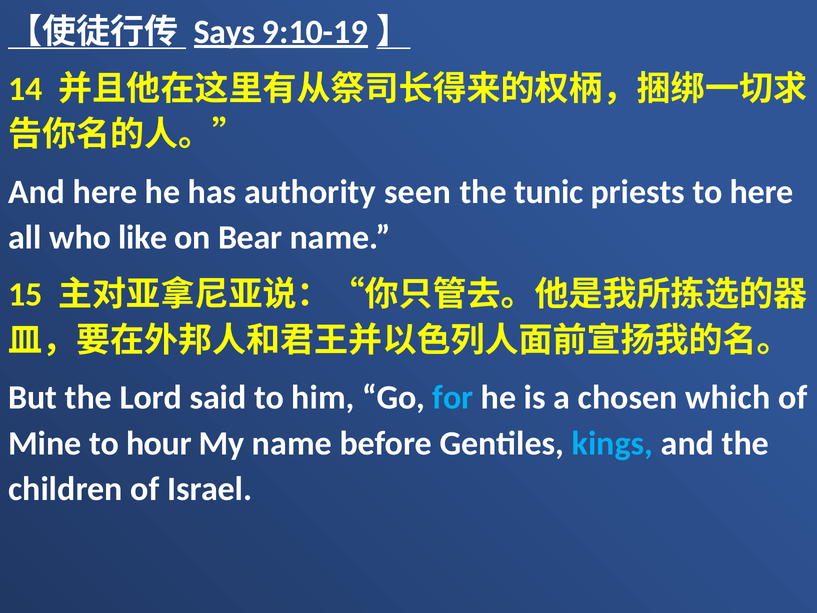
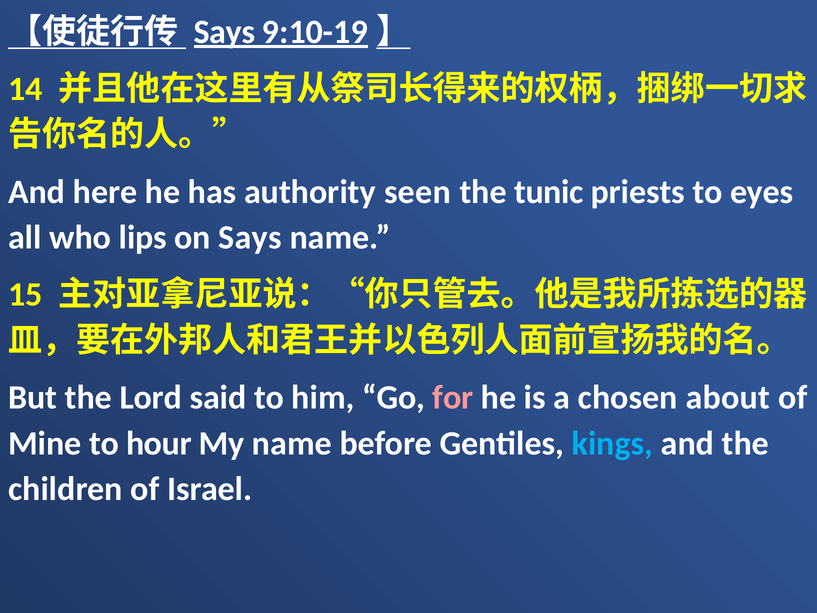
to here: here -> eyes
like: like -> lips
on Bear: Bear -> Says
for colour: light blue -> pink
which: which -> about
